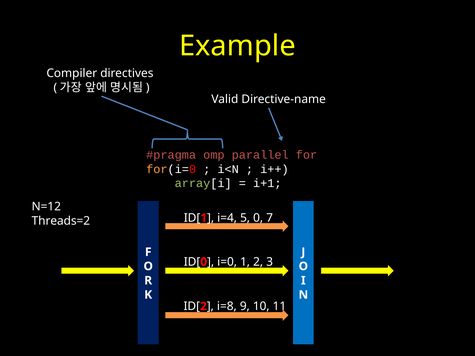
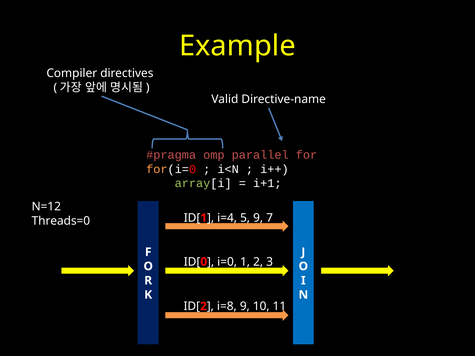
Threads=2: Threads=2 -> Threads=0
5 0: 0 -> 9
